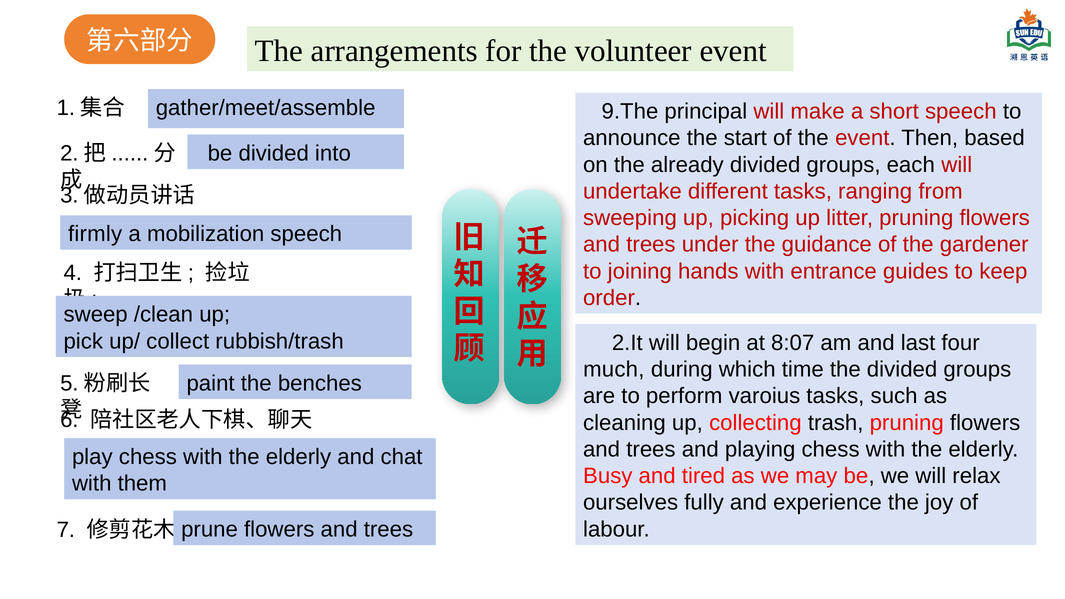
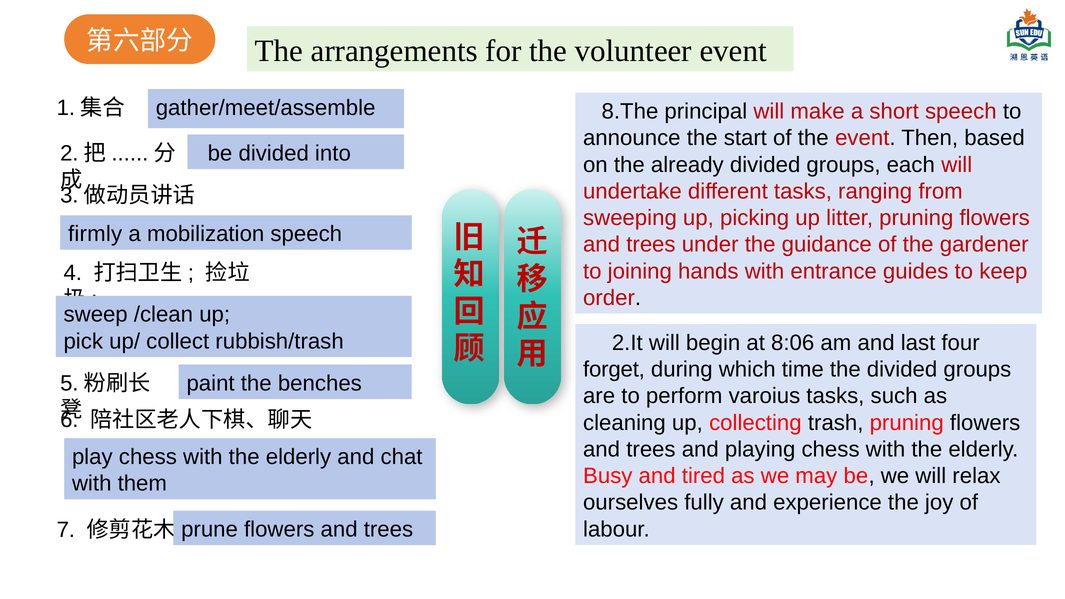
9.The: 9.The -> 8.The
8:07: 8:07 -> 8:06
much: much -> forget
